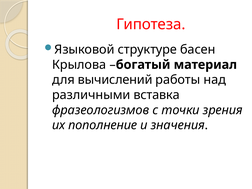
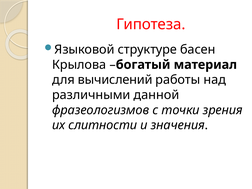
вставка: вставка -> данной
пополнение: пополнение -> слитности
